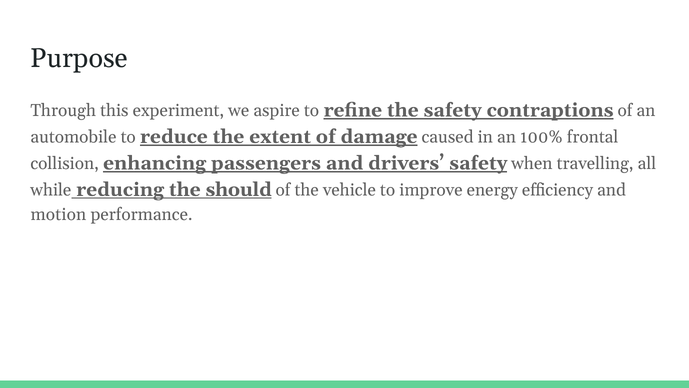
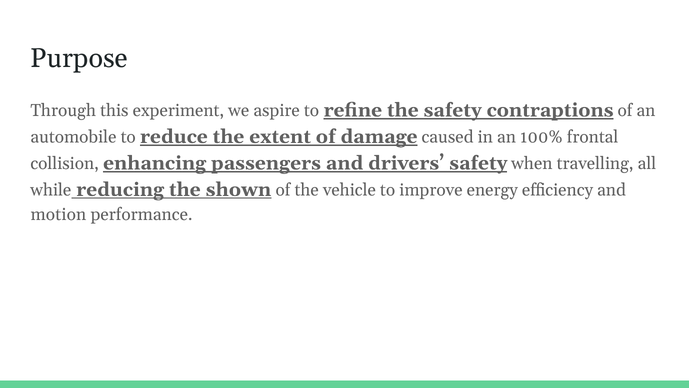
should: should -> shown
